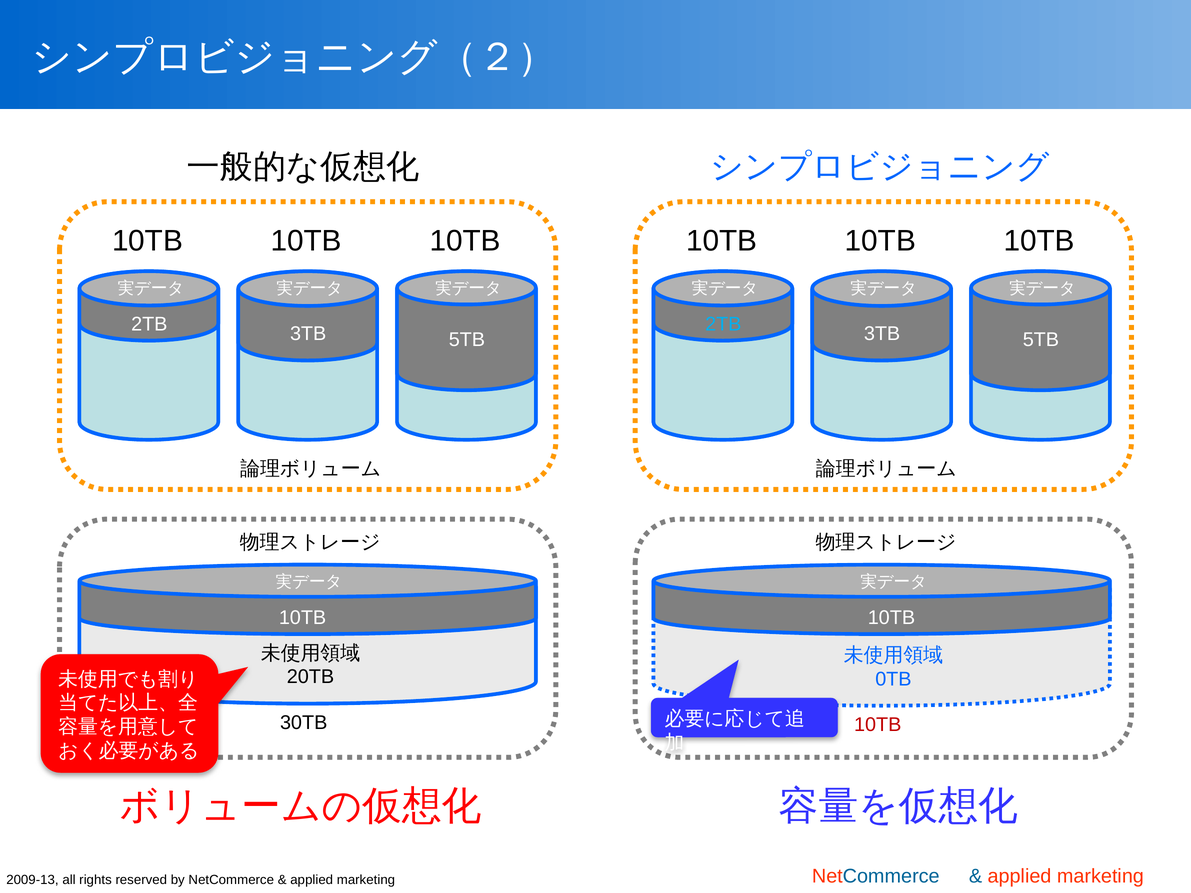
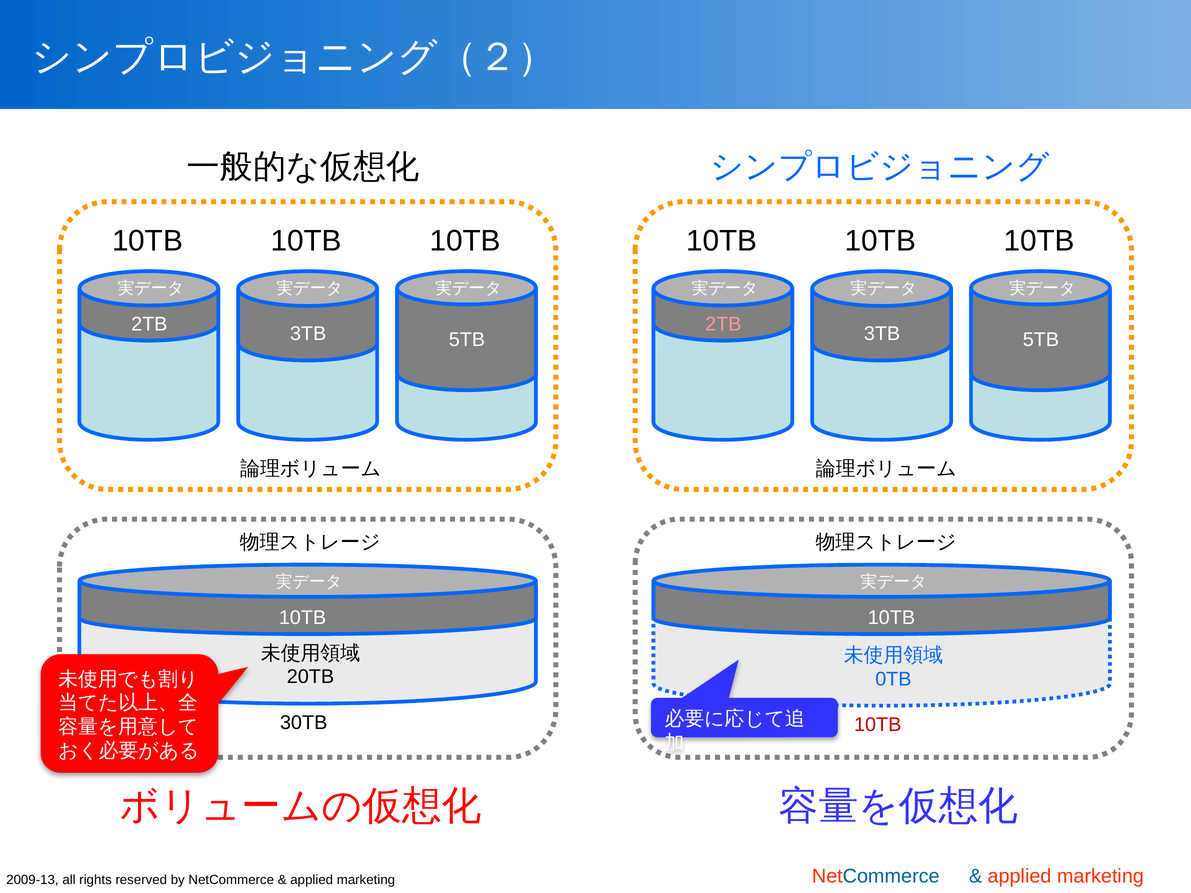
2TB at (723, 324) colour: light blue -> pink
